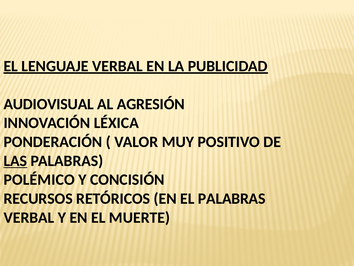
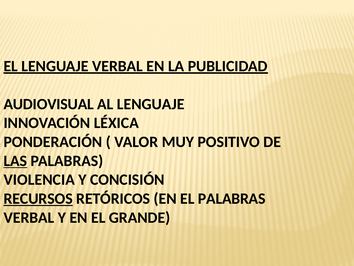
AL AGRESIÓN: AGRESIÓN -> LENGUAJE
POLÉMICO: POLÉMICO -> VIOLENCIA
RECURSOS underline: none -> present
MUERTE: MUERTE -> GRANDE
